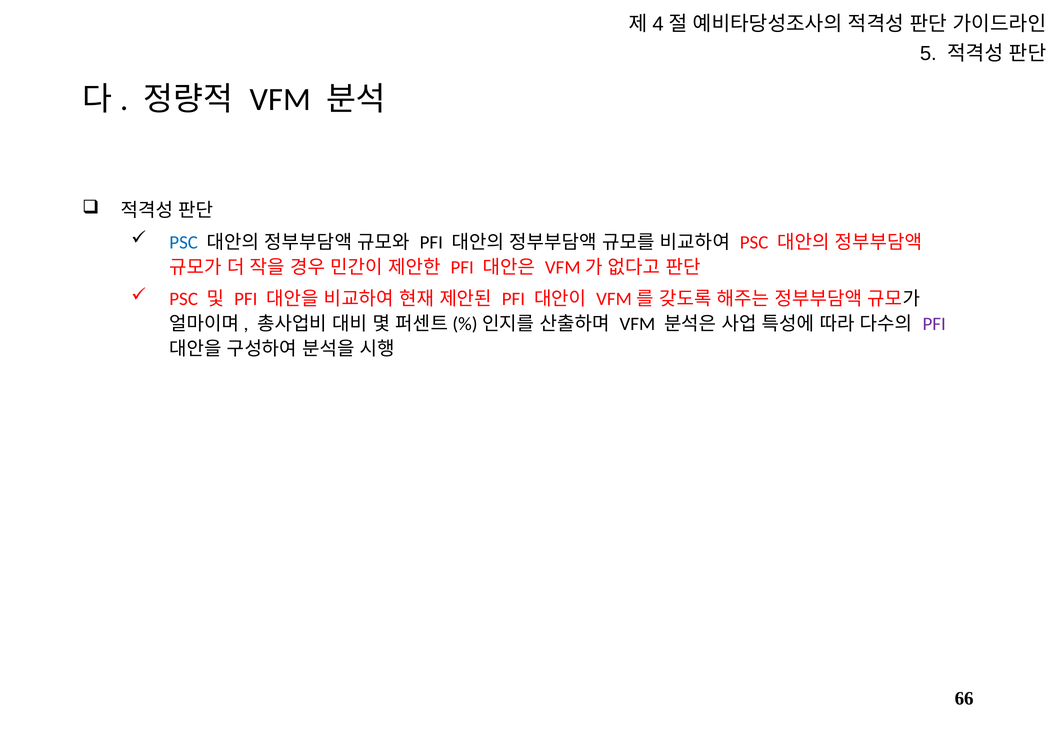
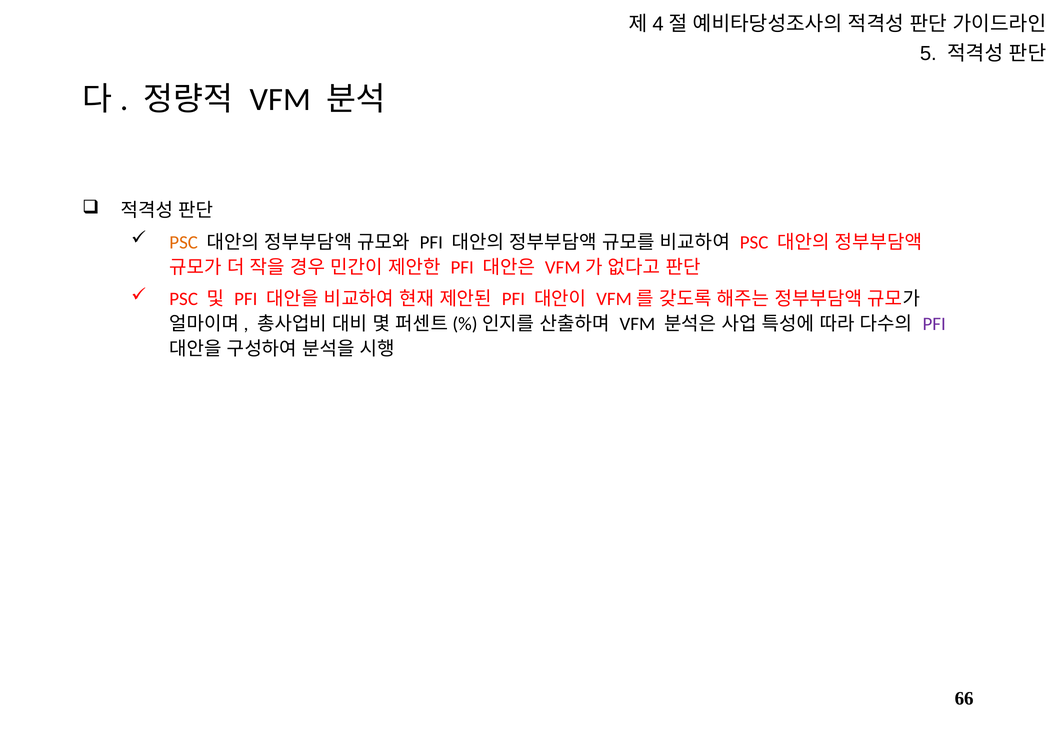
PSC at (184, 242) colour: blue -> orange
